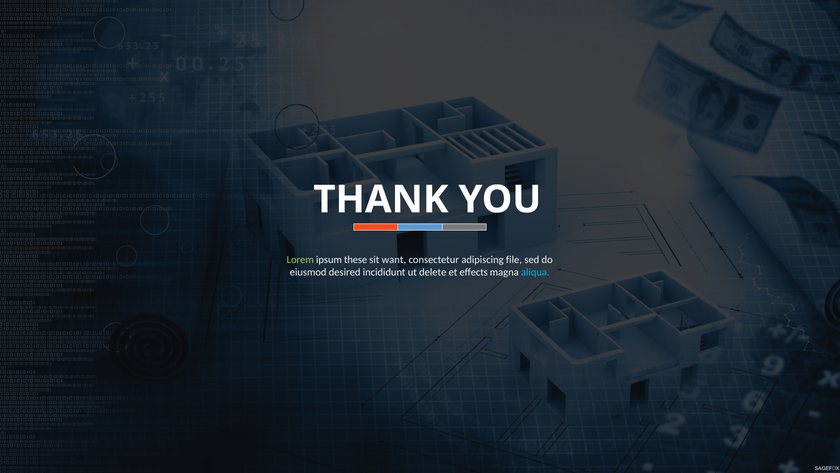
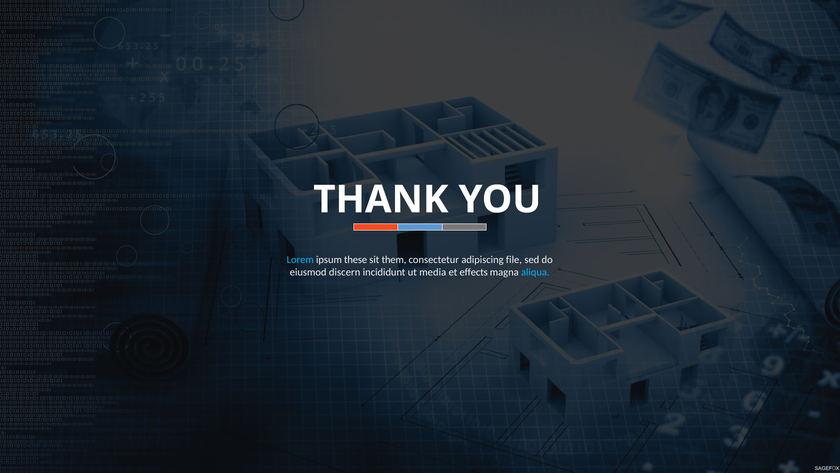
Lorem colour: light green -> light blue
want: want -> them
desired: desired -> discern
delete: delete -> media
